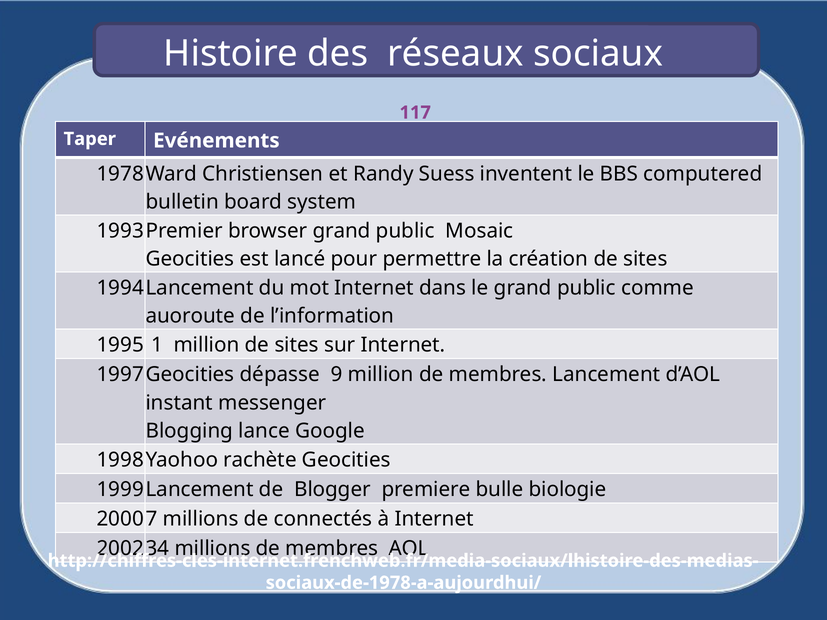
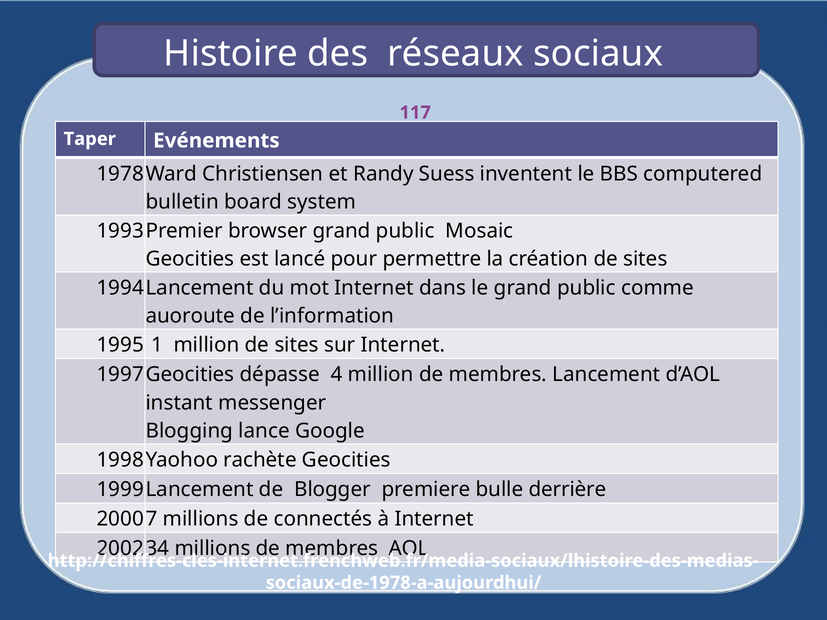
9: 9 -> 4
biologie: biologie -> derrière
